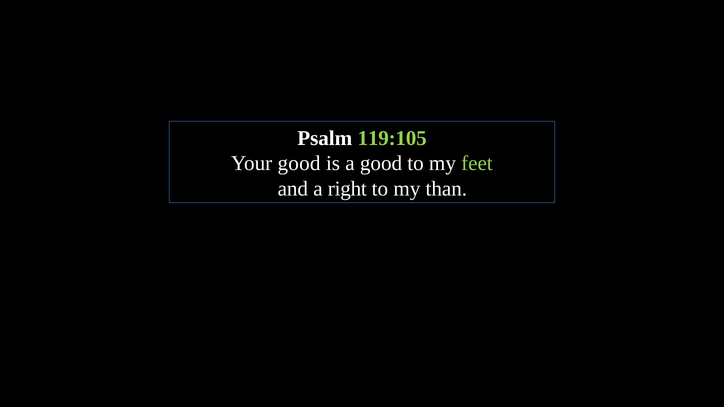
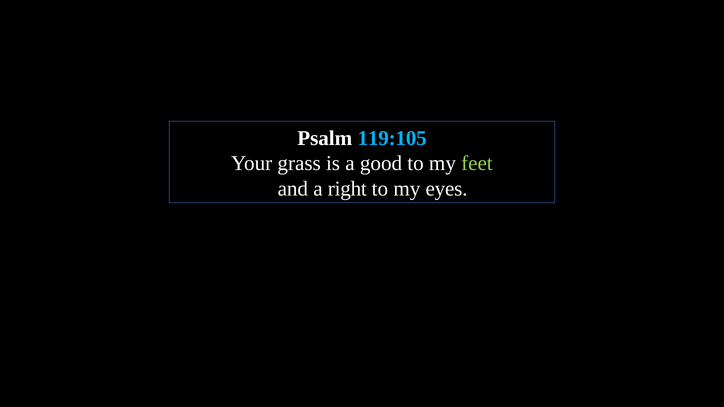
119:105 colour: light green -> light blue
Your good: good -> grass
than: than -> eyes
